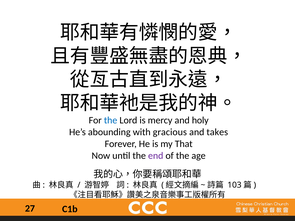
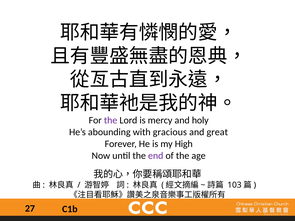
the at (111, 120) colour: blue -> purple
takes: takes -> great
That: That -> High
